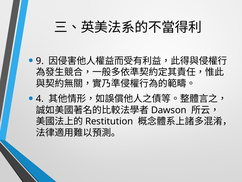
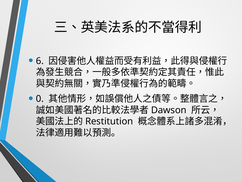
9: 9 -> 6
4: 4 -> 0
